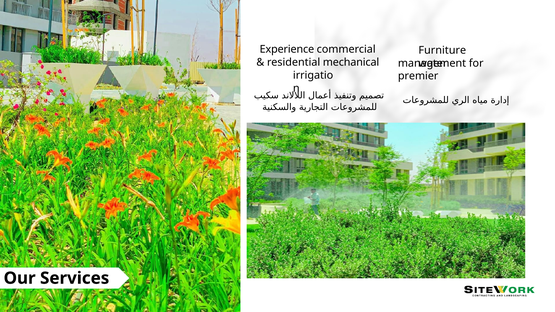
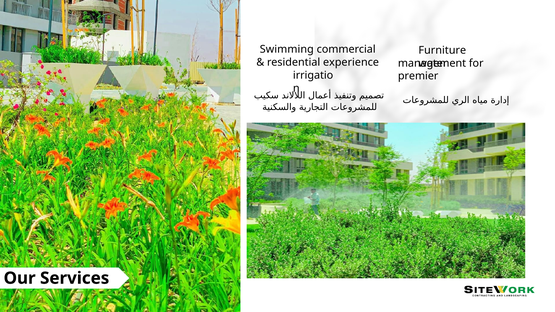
Experience: Experience -> Swimming
mechanical: mechanical -> experience
